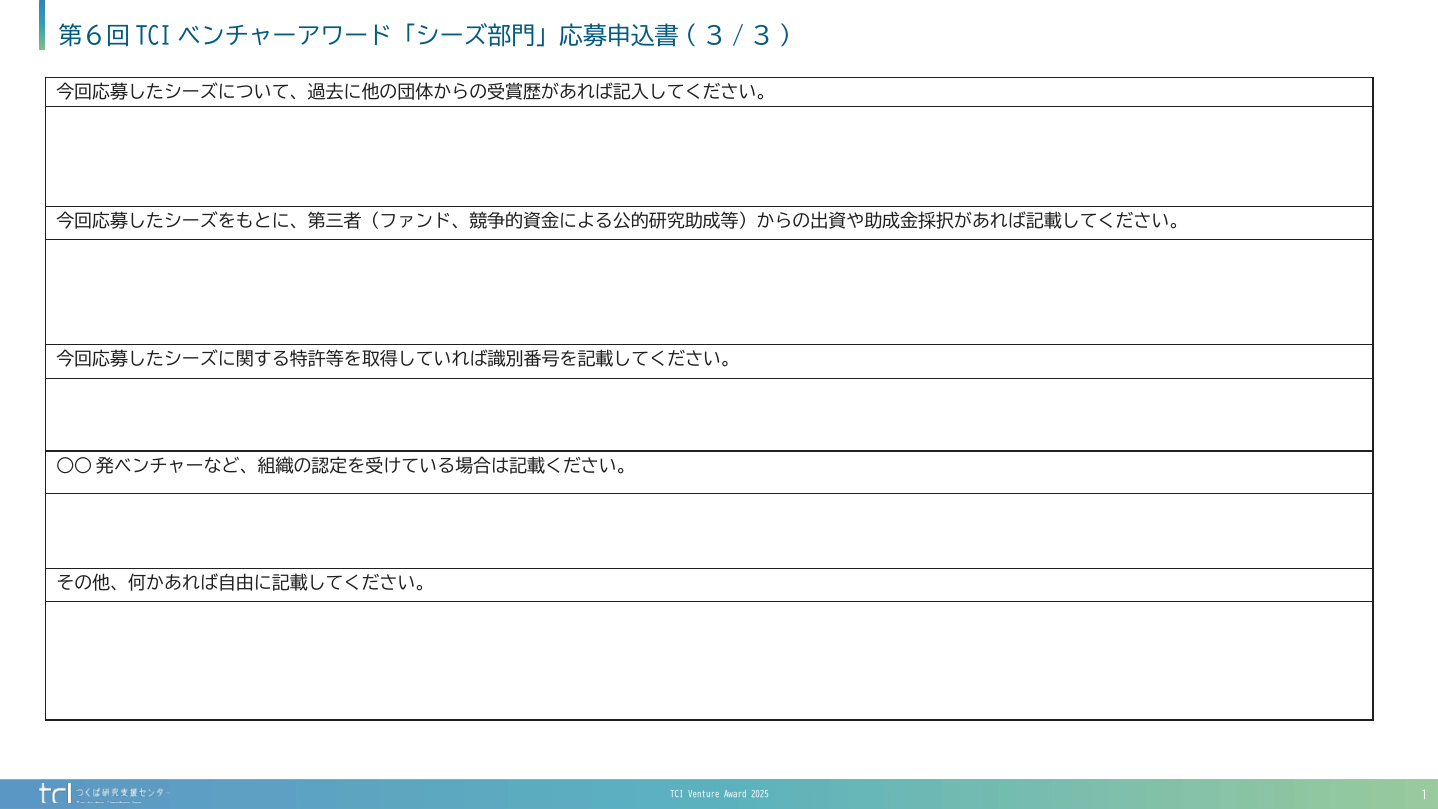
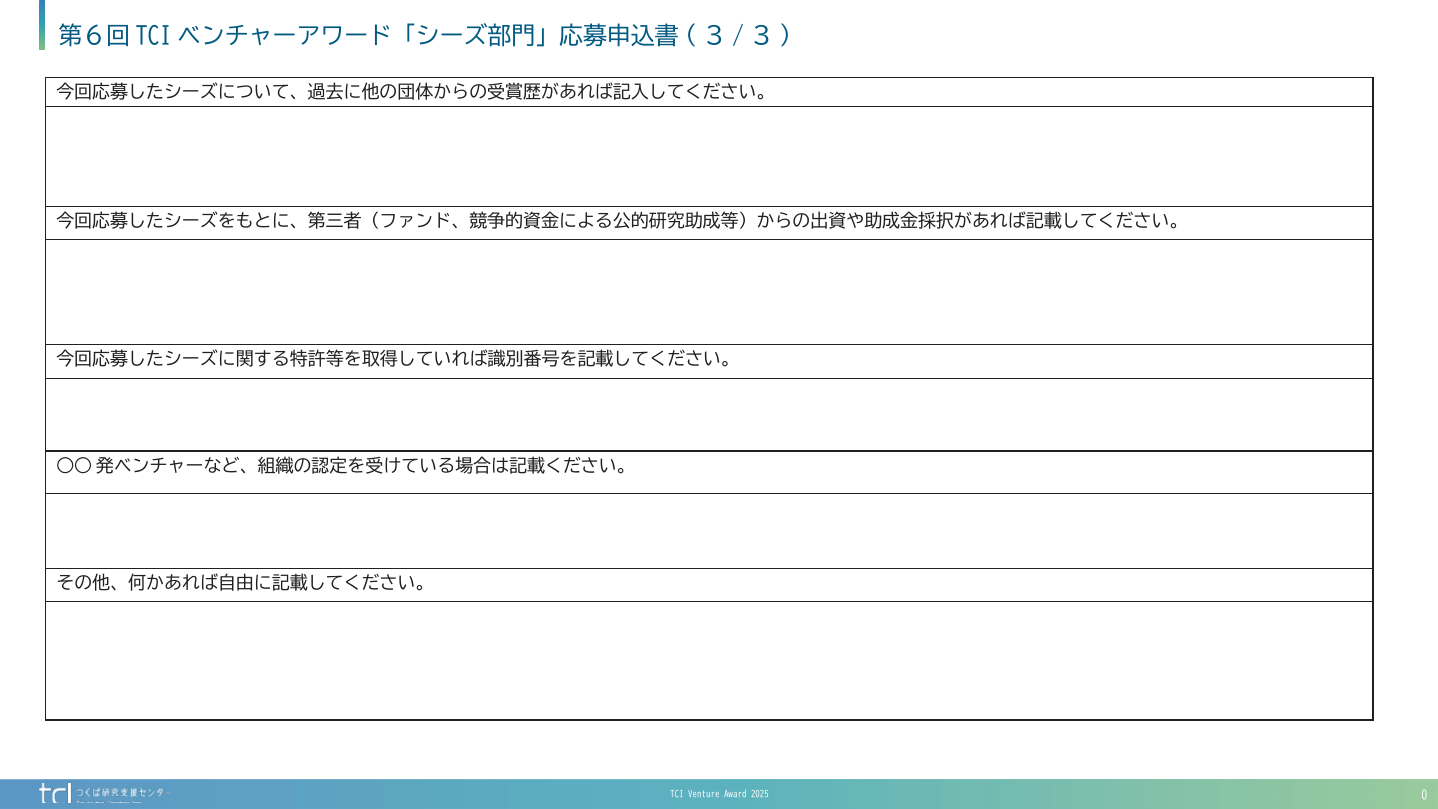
1: 1 -> 0
